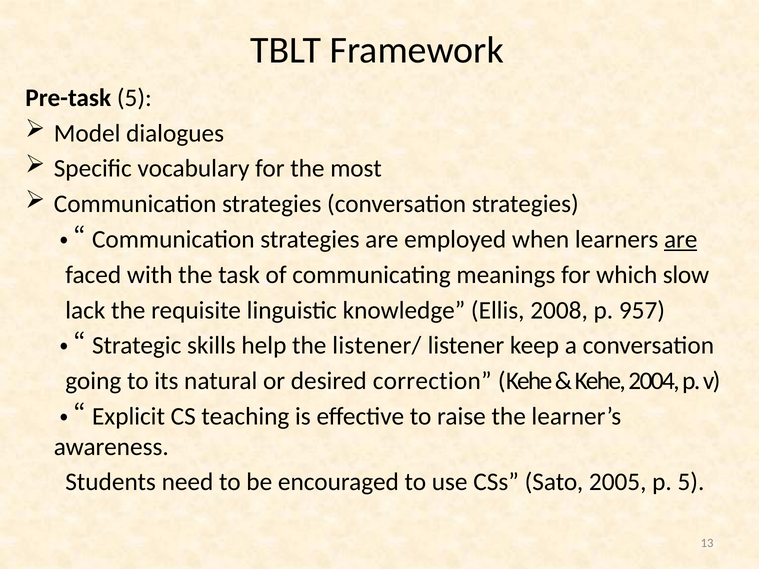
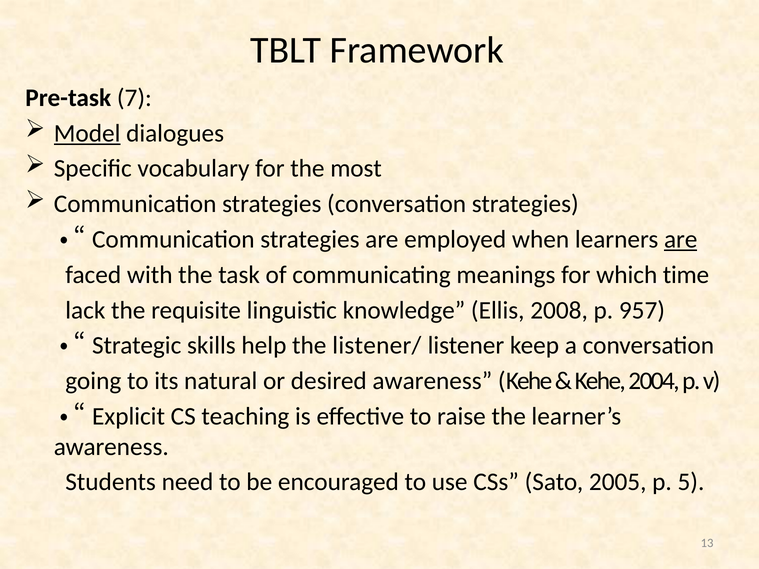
Pre-task 5: 5 -> 7
Model underline: none -> present
slow: slow -> time
desired correction: correction -> awareness
